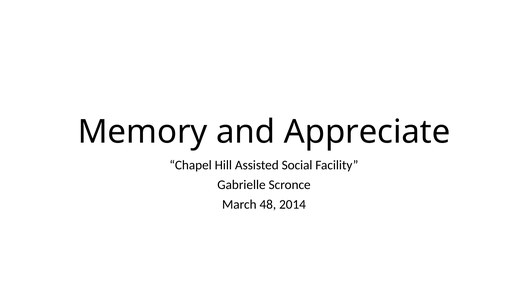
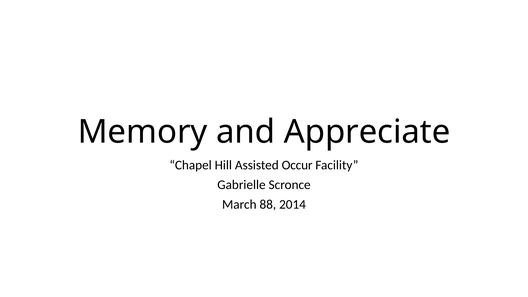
Social: Social -> Occur
48: 48 -> 88
